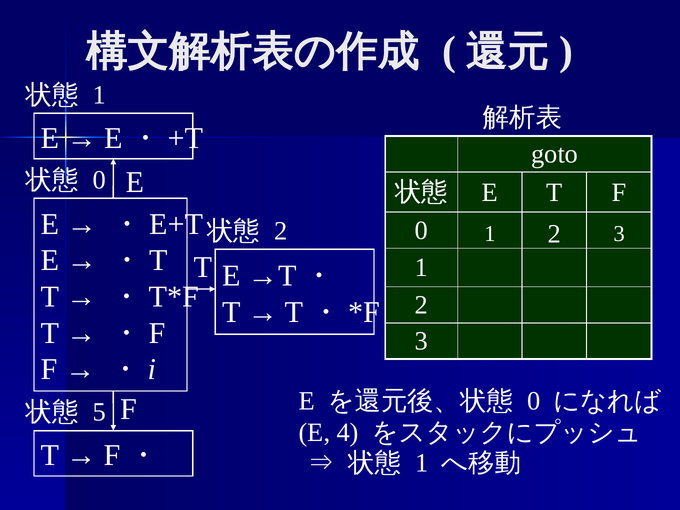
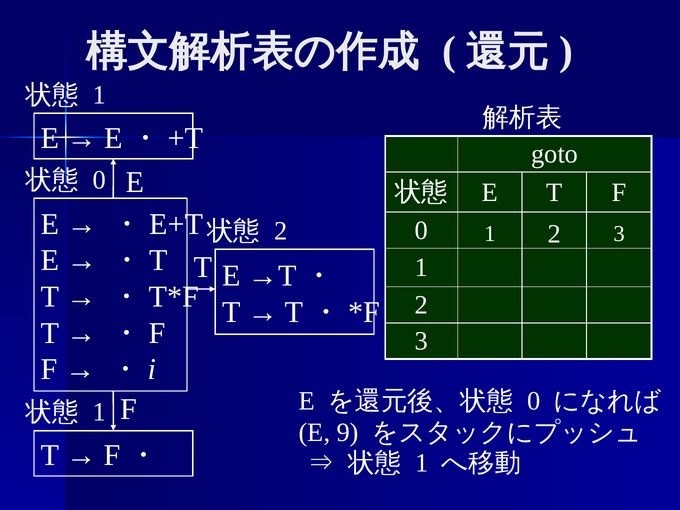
5 at (99, 412): 5 -> 1
4: 4 -> 9
